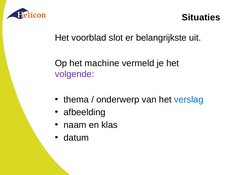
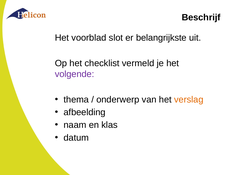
Situaties: Situaties -> Beschrijf
machine: machine -> checklist
verslag colour: blue -> orange
